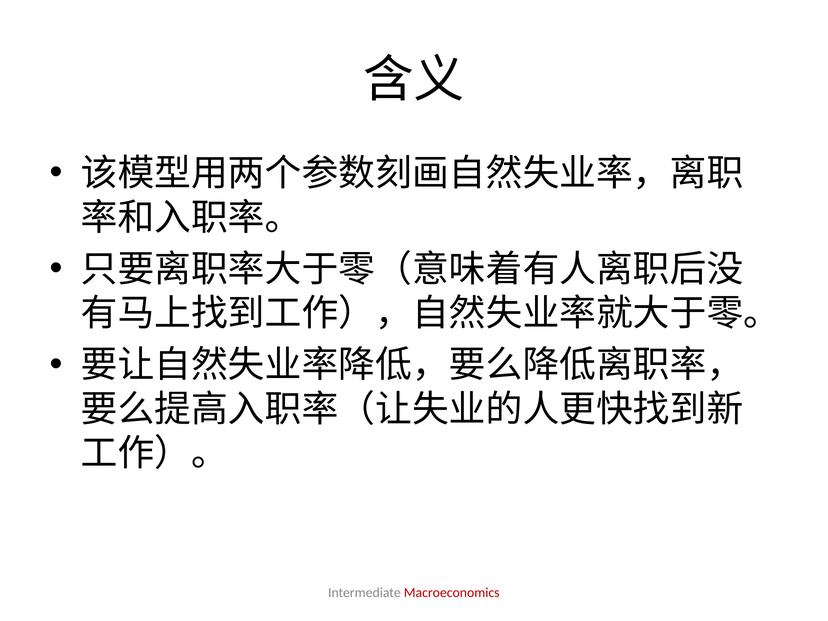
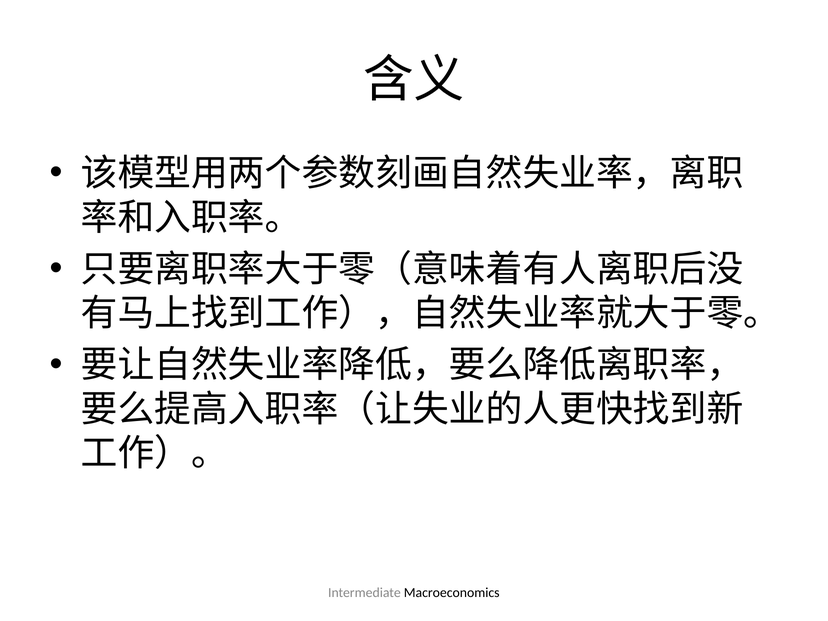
Macroeconomics colour: red -> black
